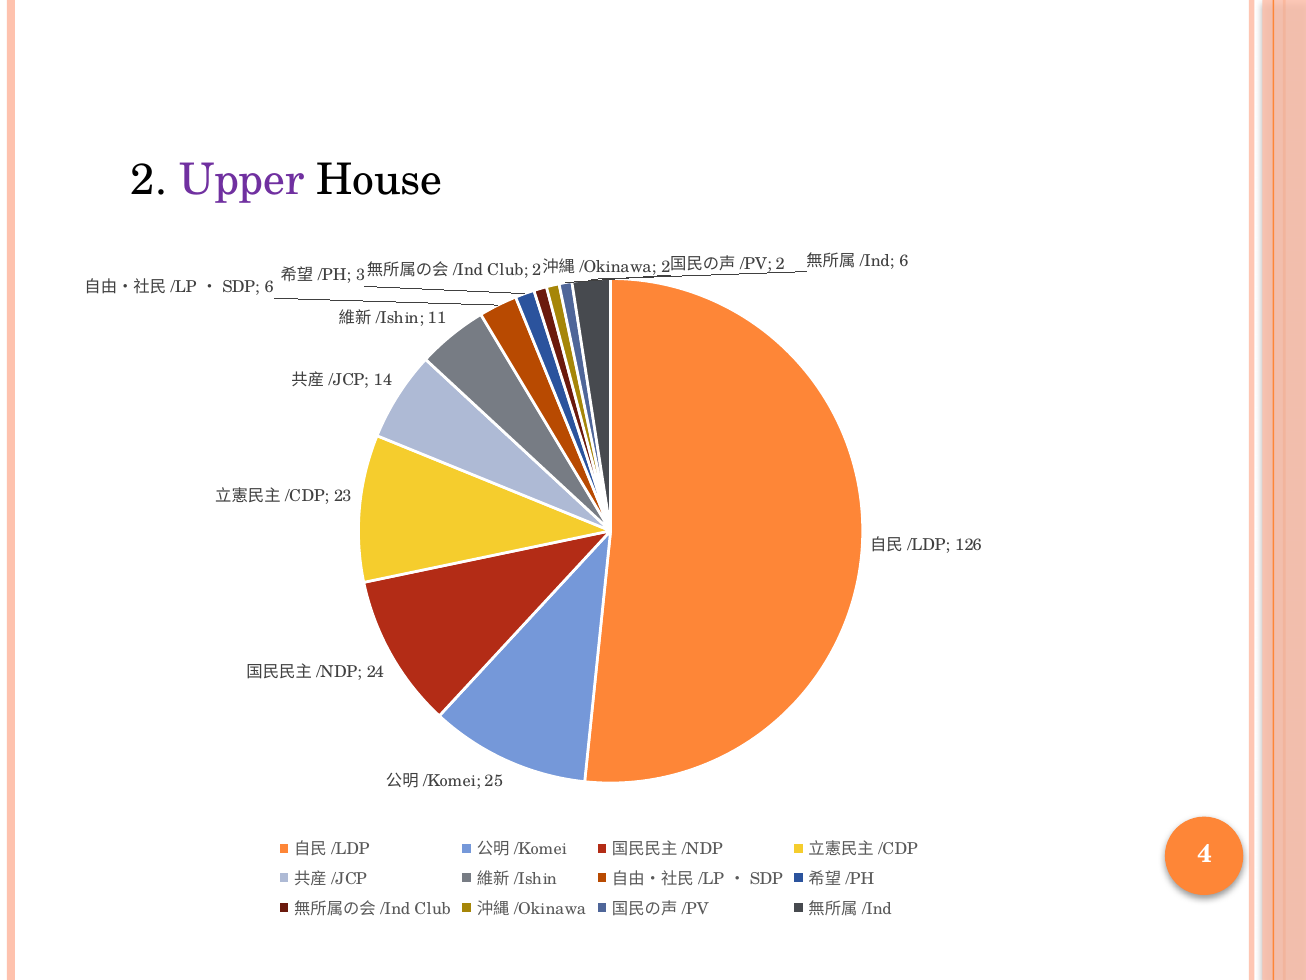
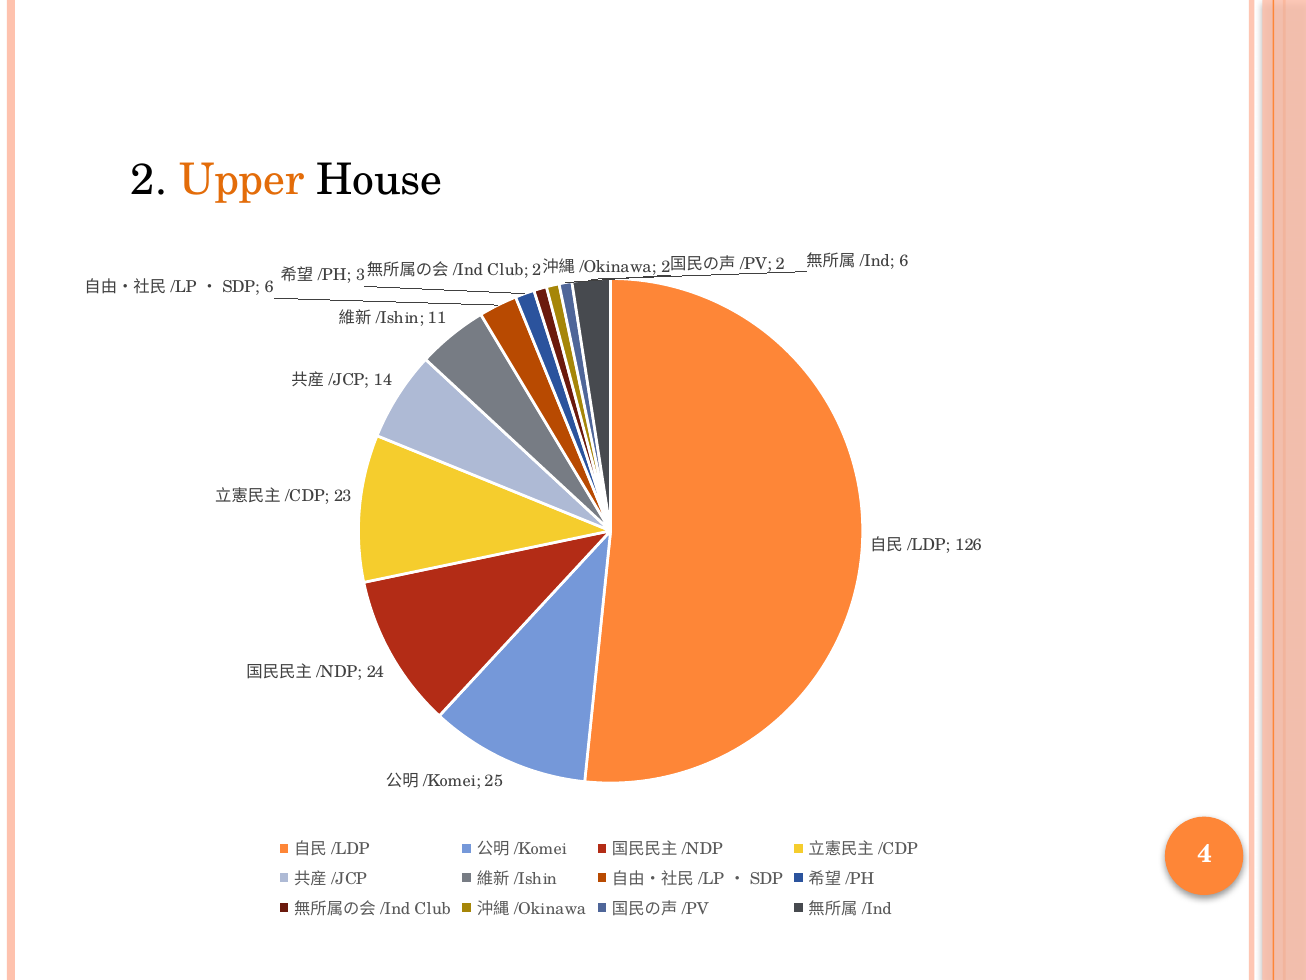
Upper colour: purple -> orange
